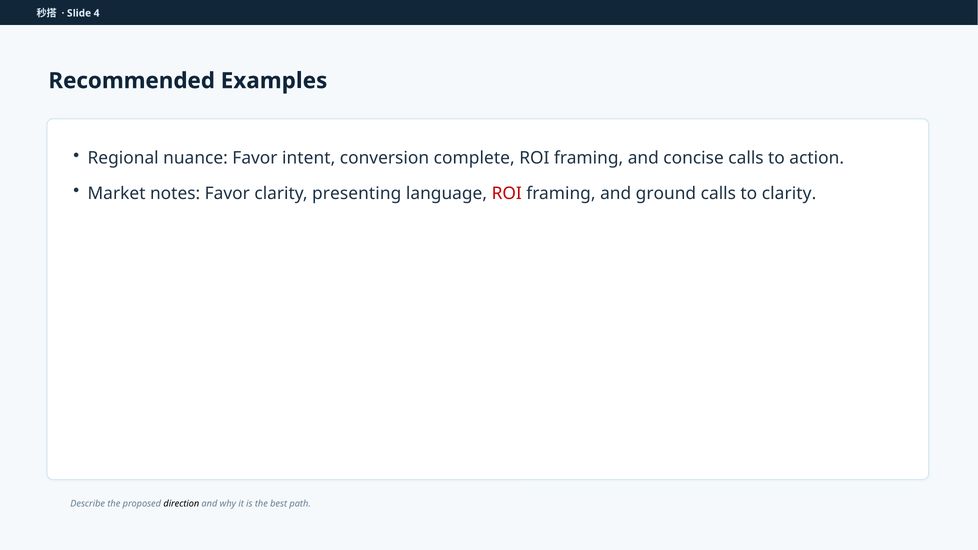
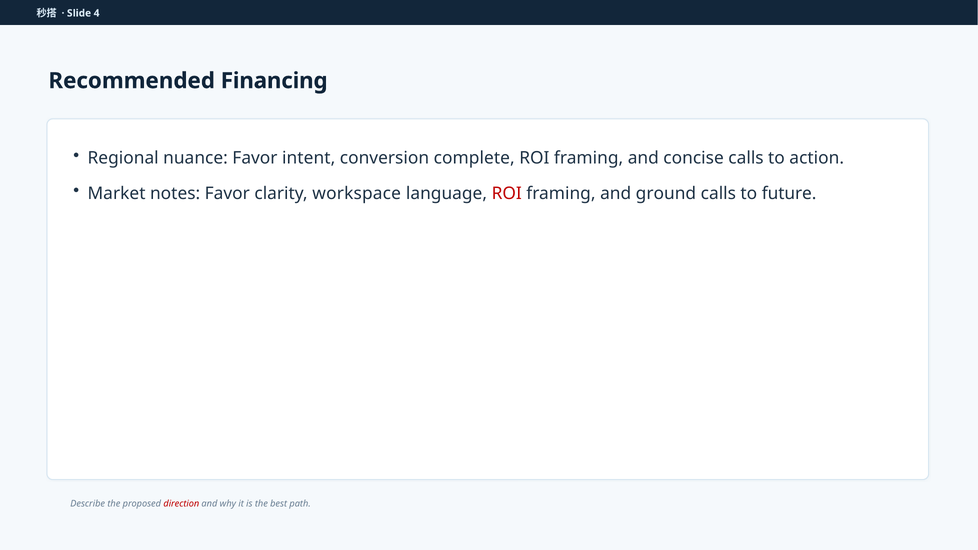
Examples: Examples -> Financing
presenting: presenting -> workspace
to clarity: clarity -> future
direction colour: black -> red
